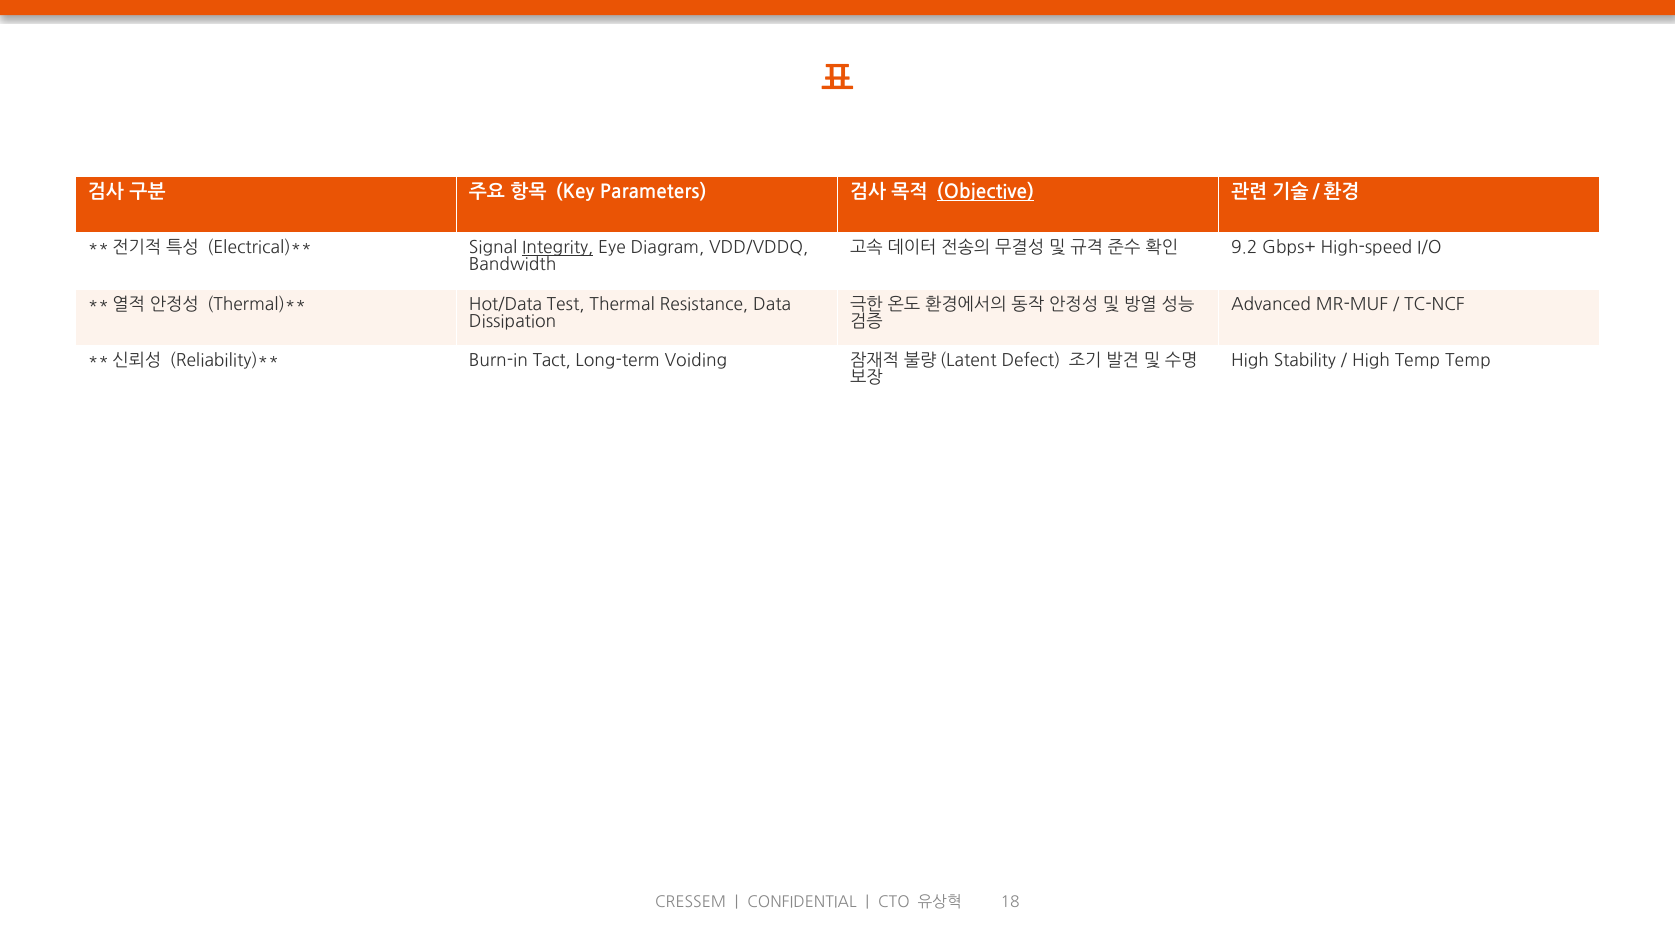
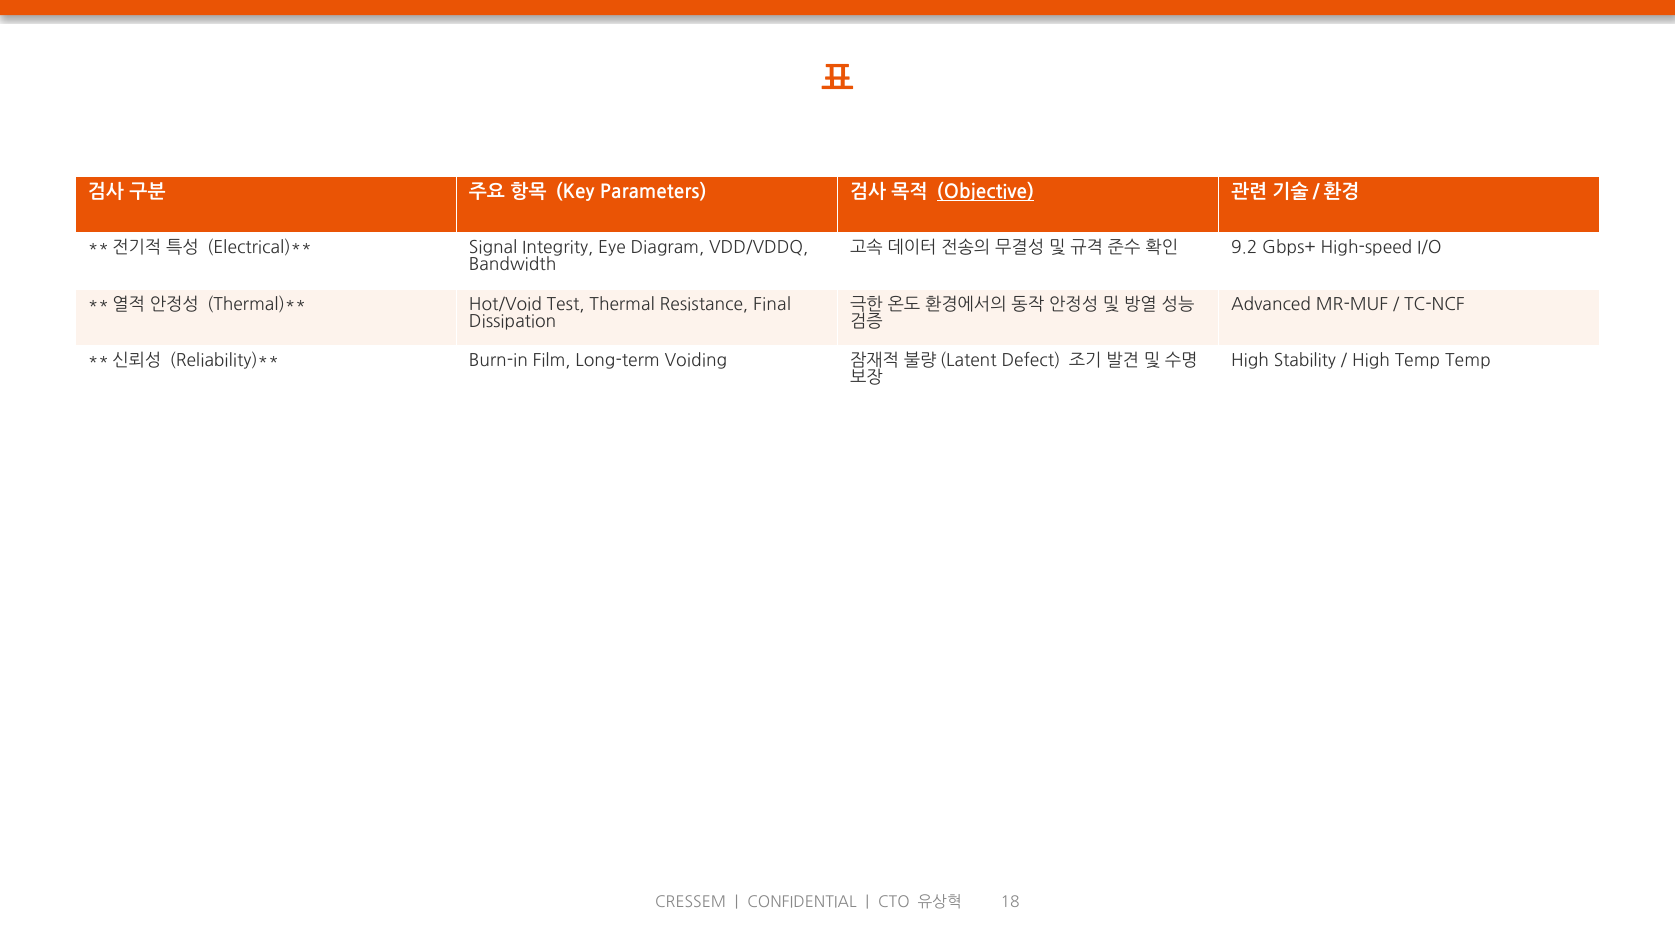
Integrity underline: present -> none
Hot/Data: Hot/Data -> Hot/Void
Data: Data -> Final
Tact: Tact -> Film
